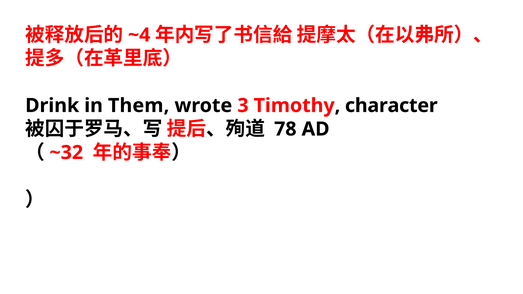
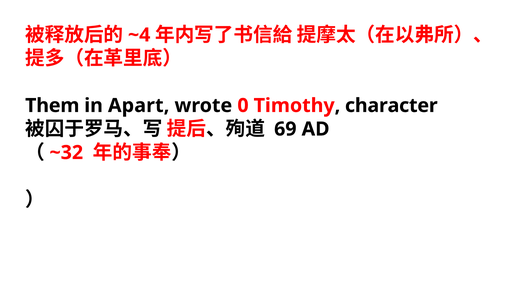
Drink: Drink -> Them
Them: Them -> Apart
3: 3 -> 0
78: 78 -> 69
